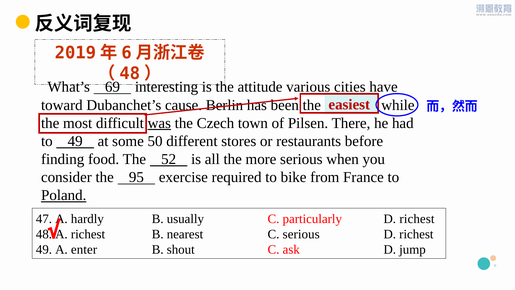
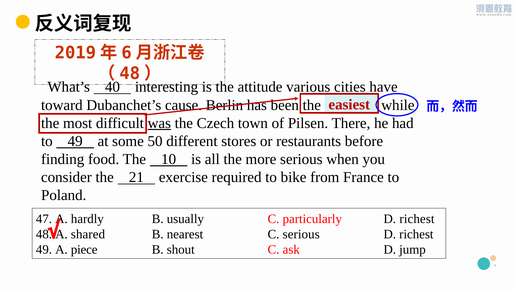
69: 69 -> 40
52: 52 -> 10
95: 95 -> 21
Poland underline: present -> none
richest at (88, 234): richest -> shared
enter: enter -> piece
